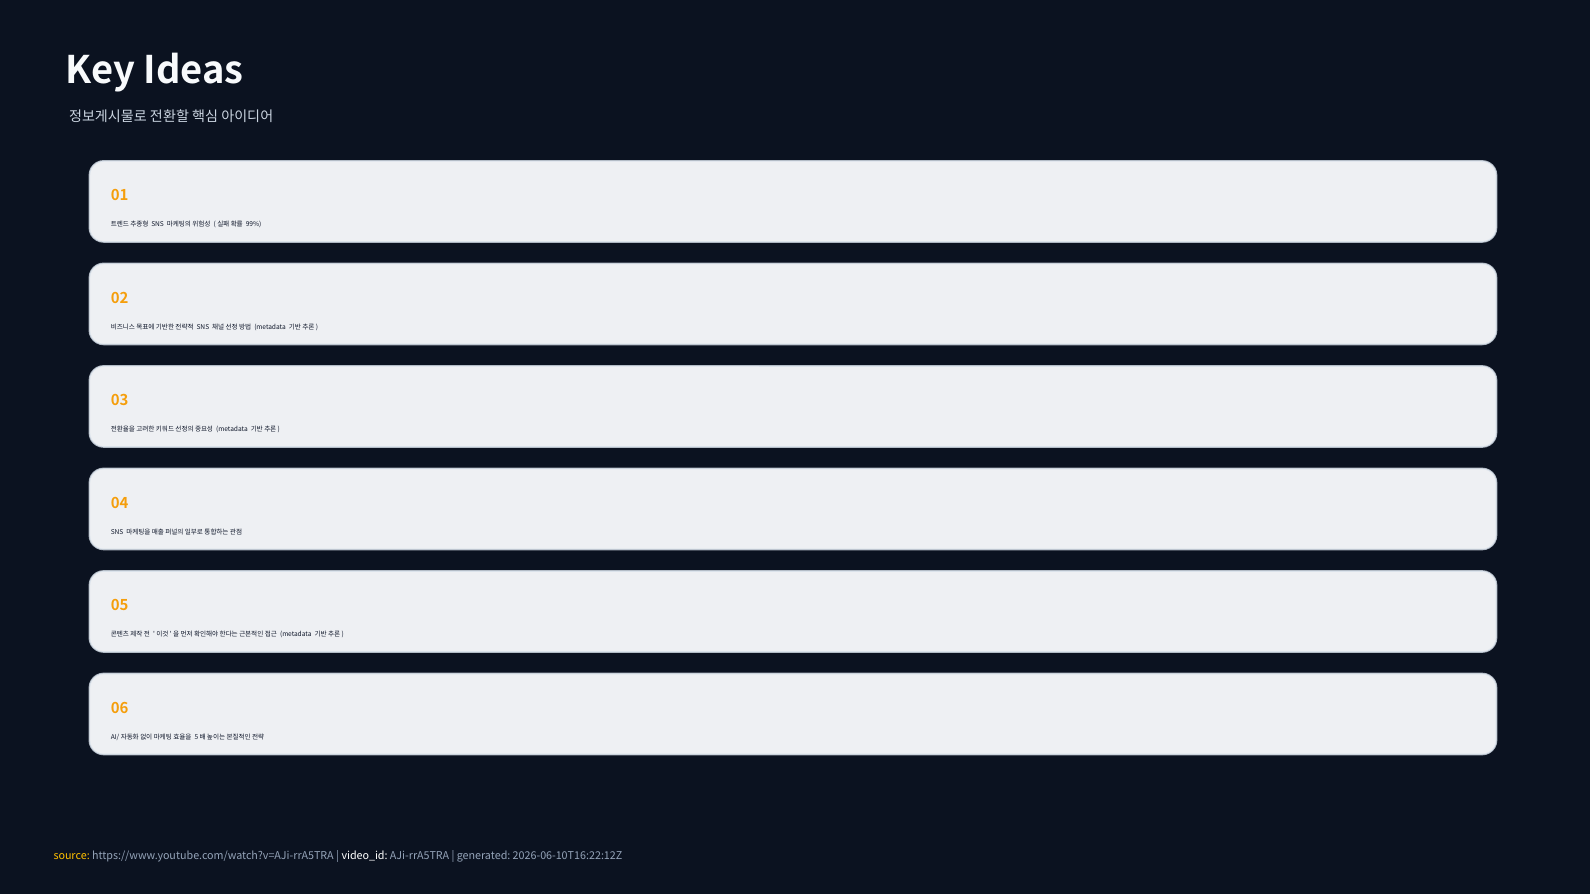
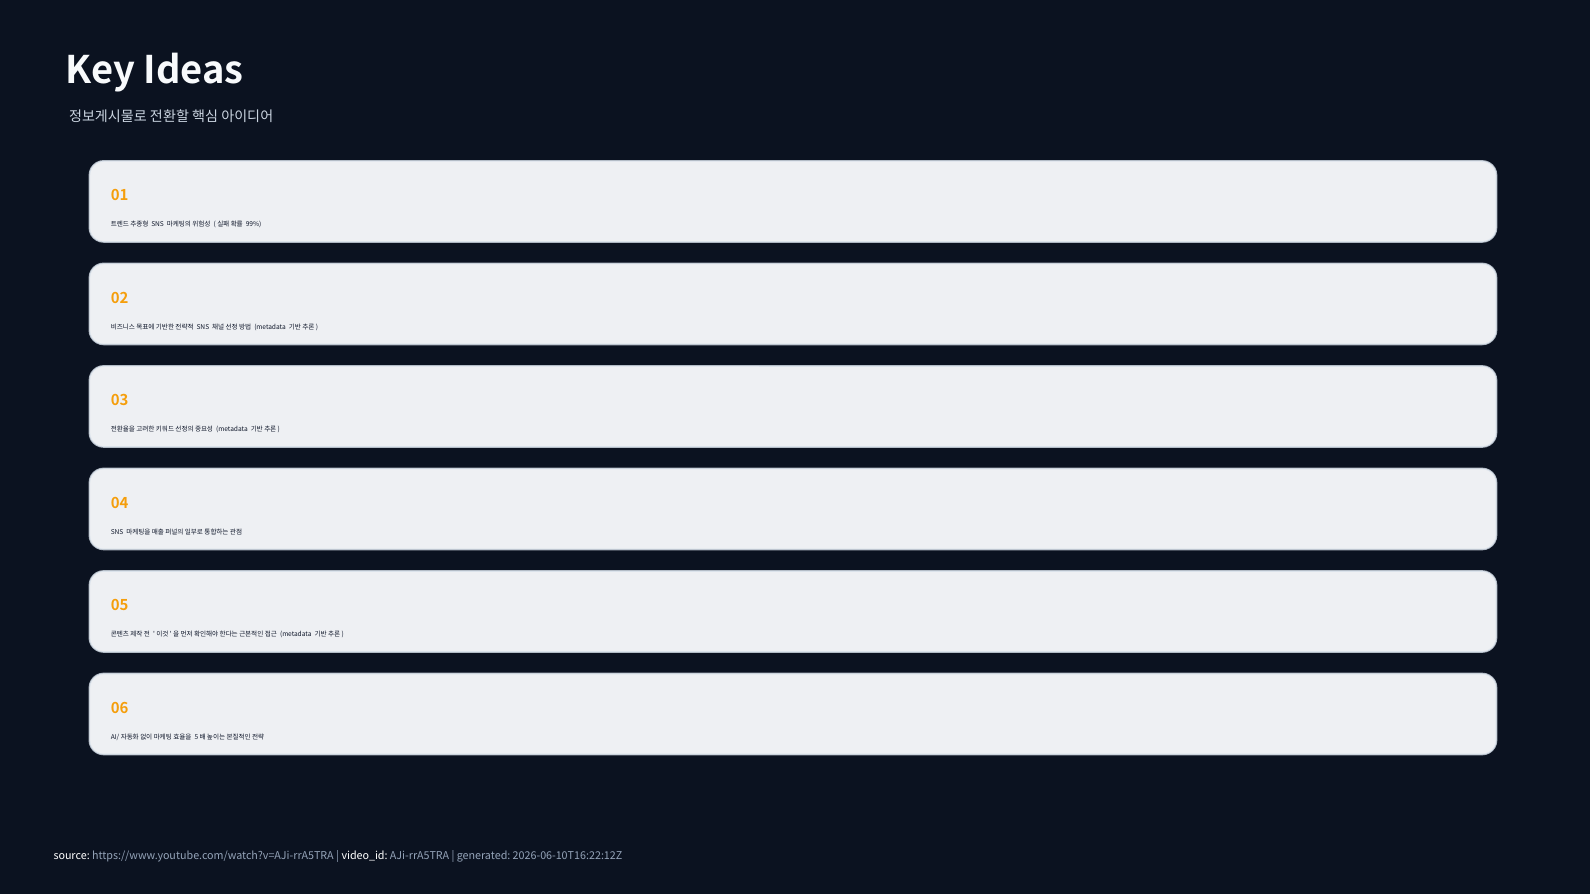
source colour: yellow -> white
